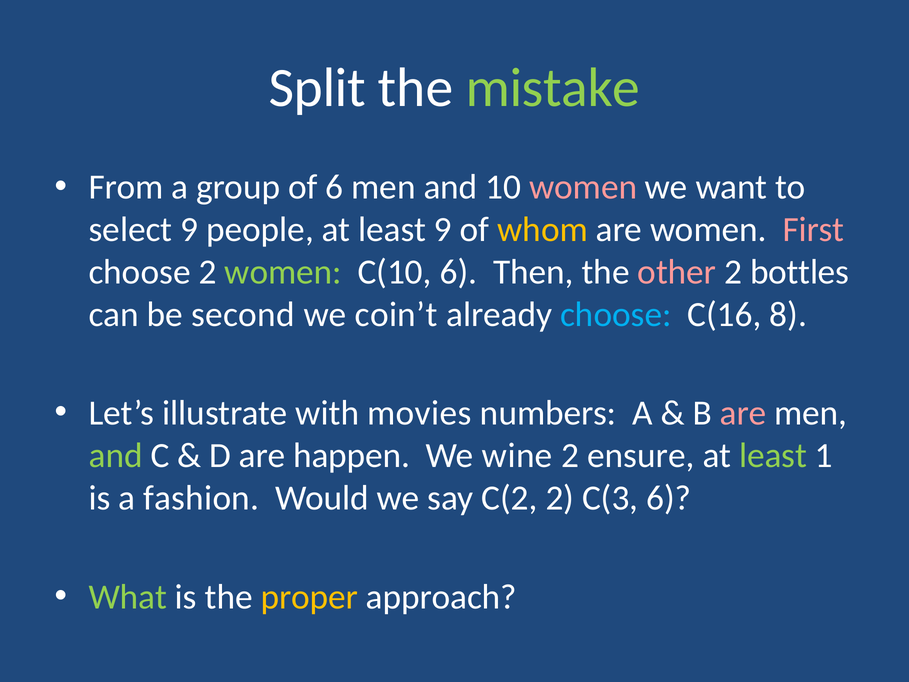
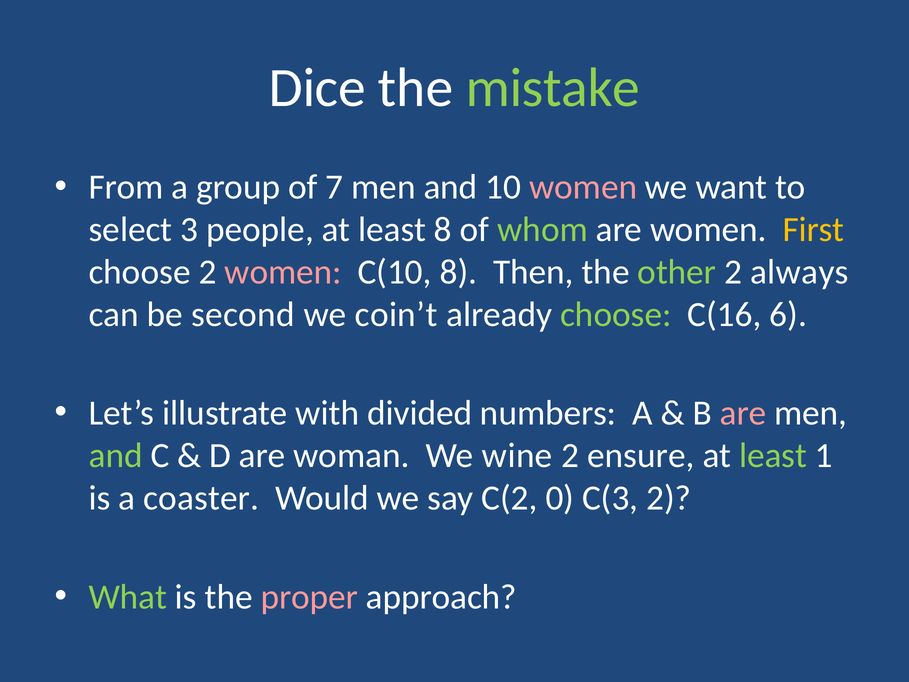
Split: Split -> Dice
of 6: 6 -> 7
select 9: 9 -> 3
least 9: 9 -> 8
whom colour: yellow -> light green
First colour: pink -> yellow
women at (283, 272) colour: light green -> pink
C(10 6: 6 -> 8
other colour: pink -> light green
bottles: bottles -> always
choose at (616, 314) colour: light blue -> light green
8: 8 -> 6
movies: movies -> divided
happen: happen -> woman
fashion: fashion -> coaster
C(2 2: 2 -> 0
C(3 6: 6 -> 2
proper colour: yellow -> pink
